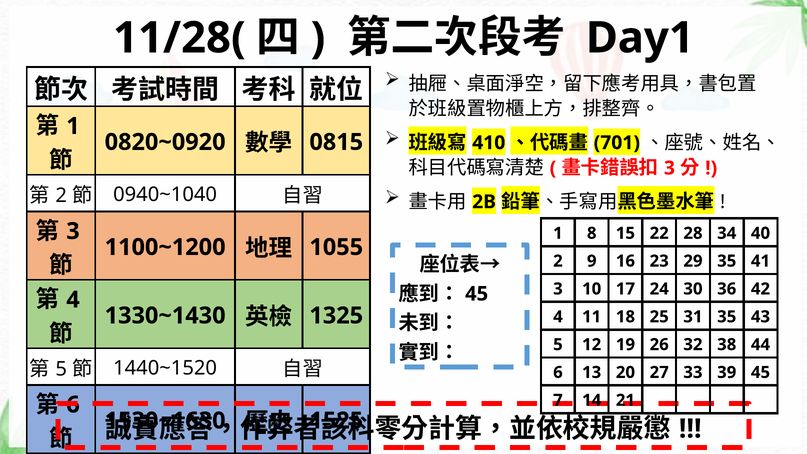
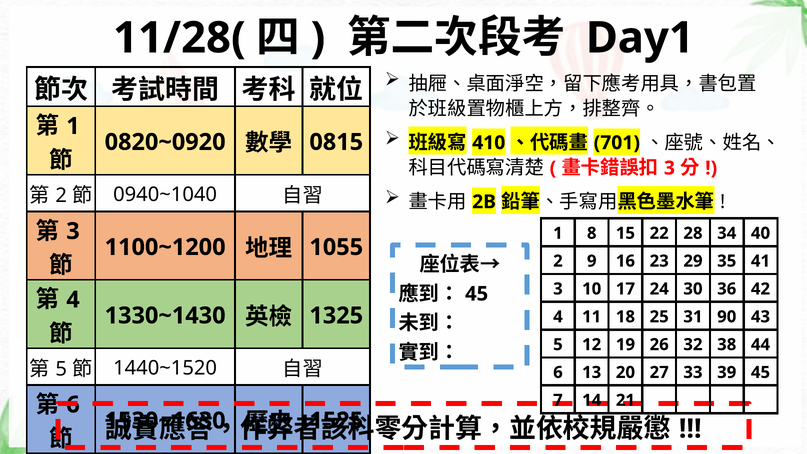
31 35: 35 -> 90
